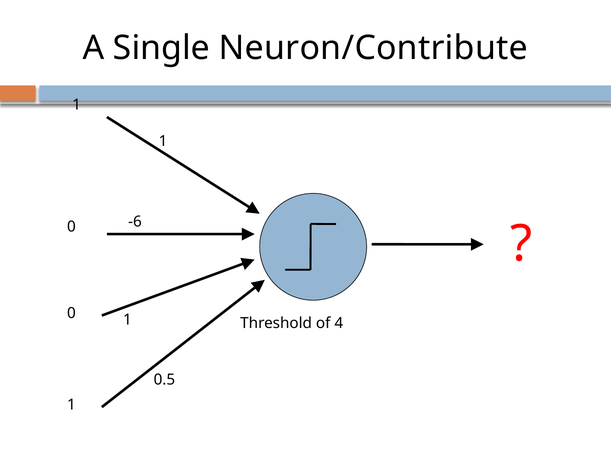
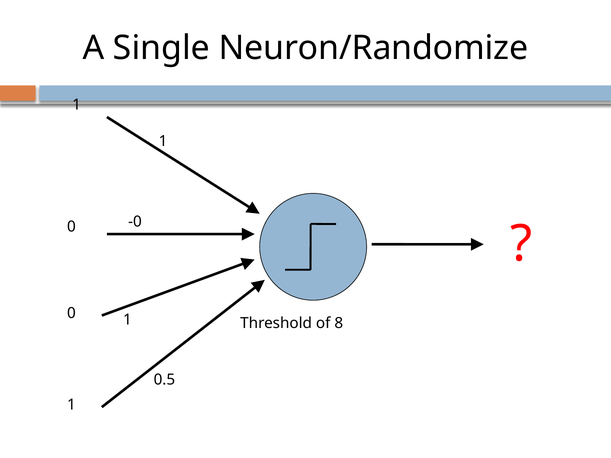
Neuron/Contribute: Neuron/Contribute -> Neuron/Randomize
-6: -6 -> -0
4: 4 -> 8
